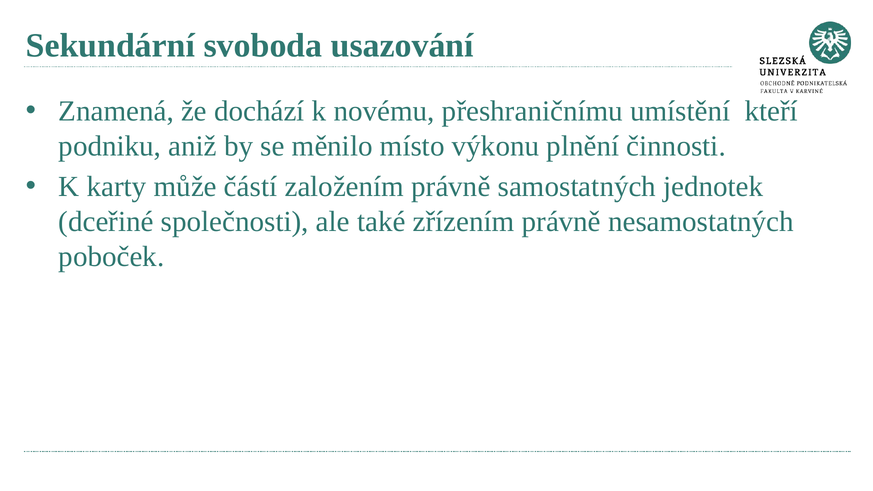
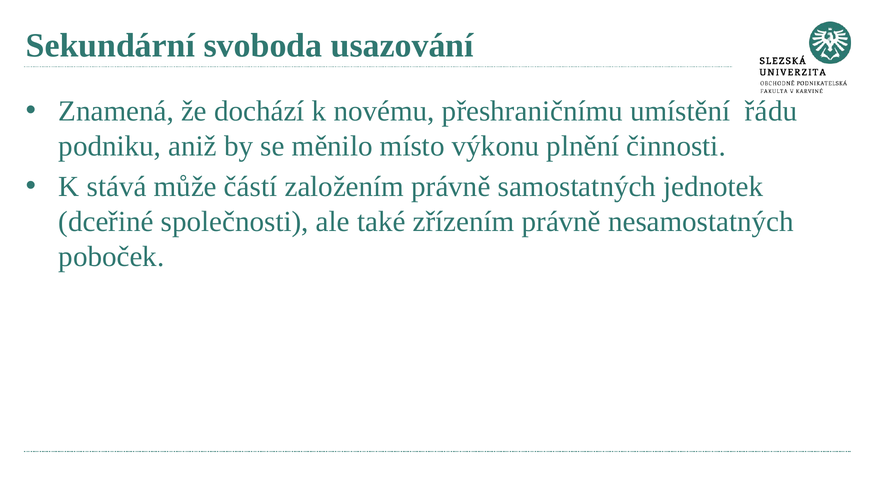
kteří: kteří -> řádu
karty: karty -> stává
